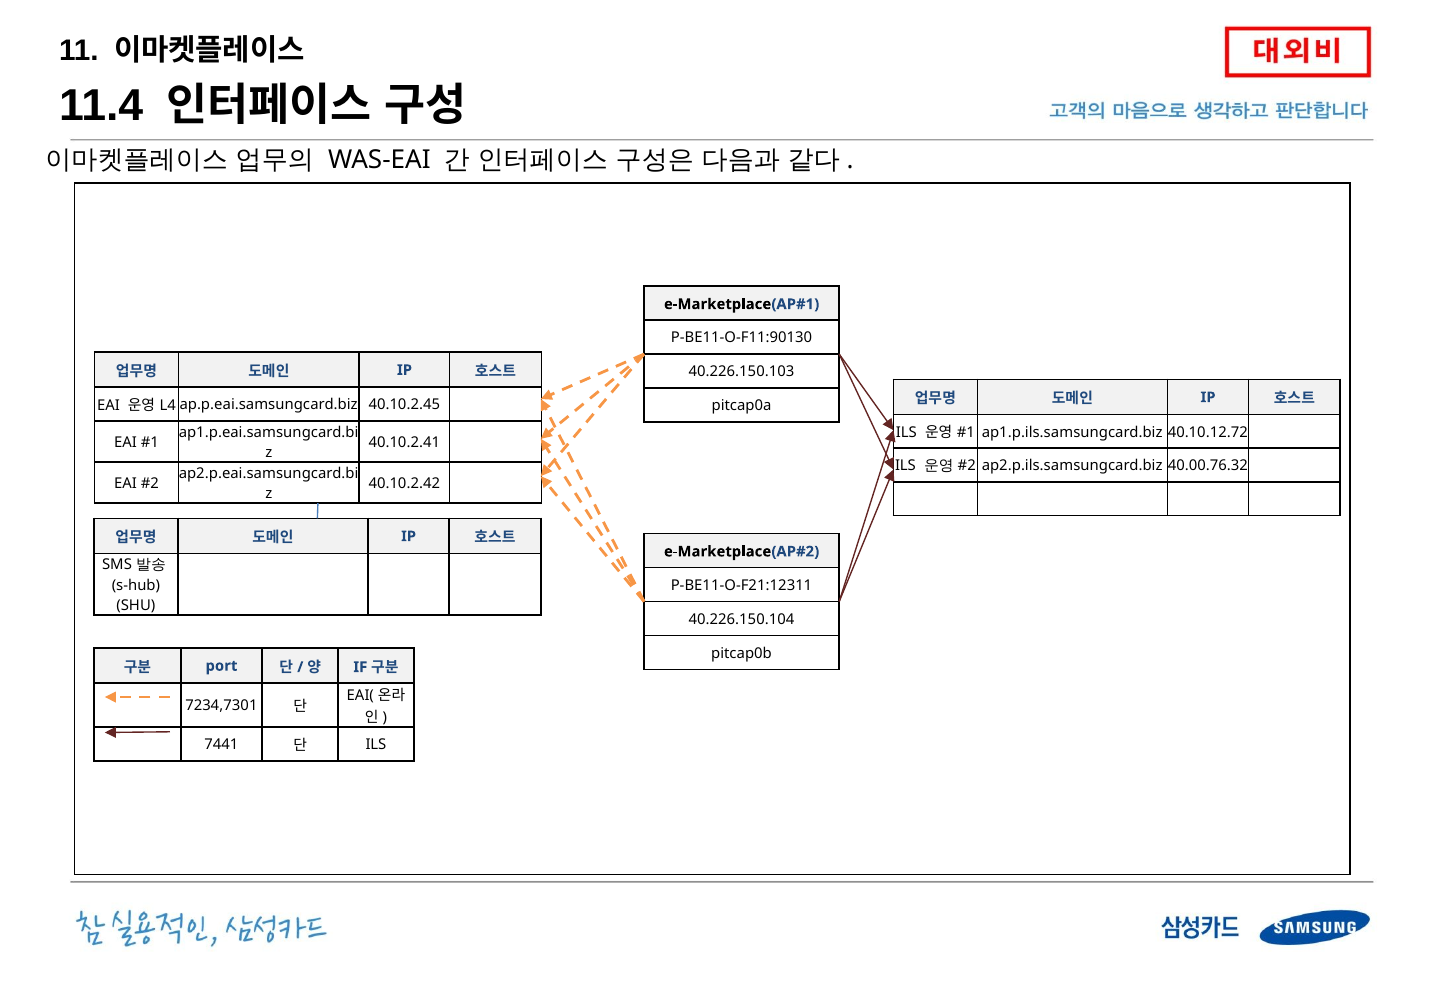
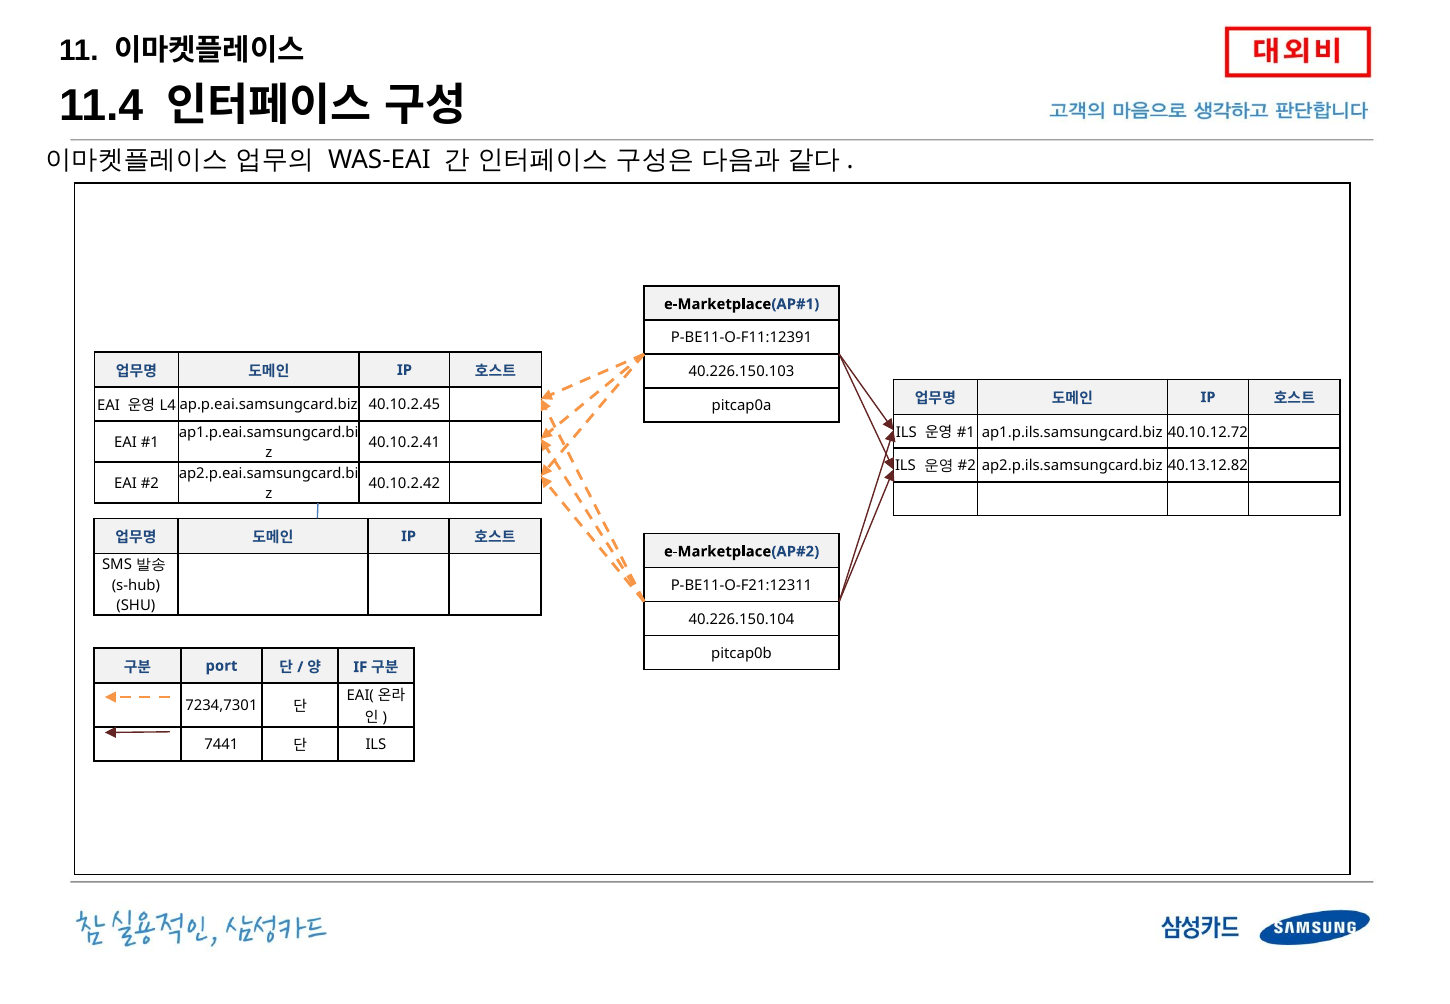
P-BE11-O-F11:90130: P-BE11-O-F11:90130 -> P-BE11-O-F11:12391
40.00.76.32: 40.00.76.32 -> 40.13.12.82
